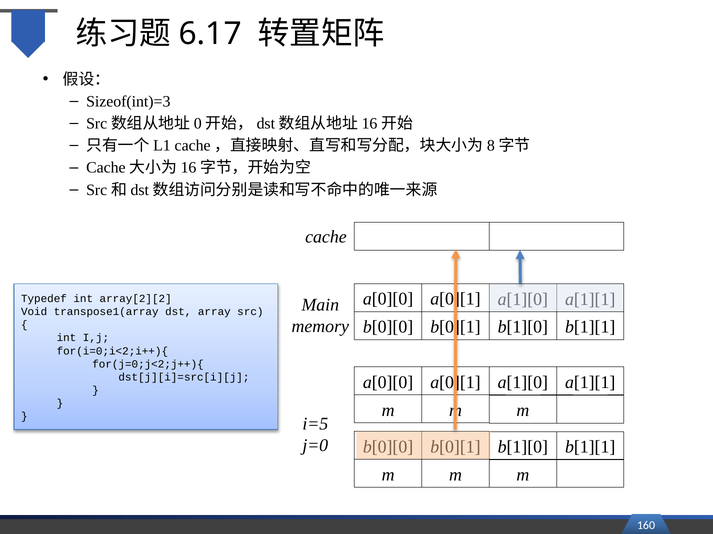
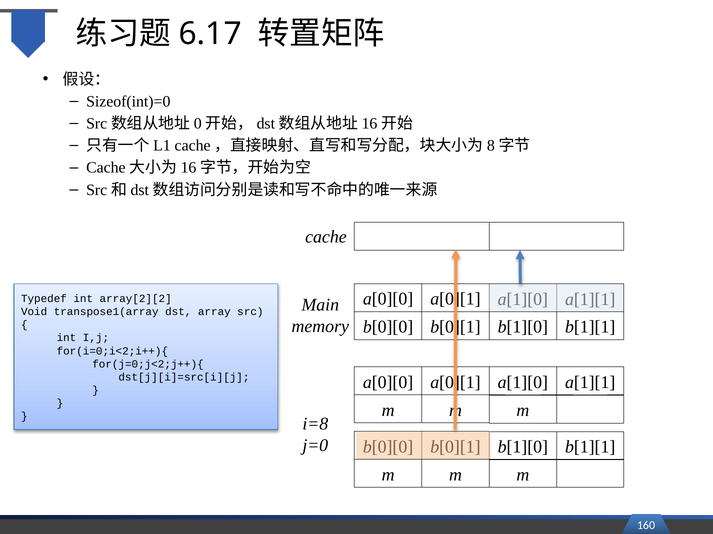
Sizeof(int)=3: Sizeof(int)=3 -> Sizeof(int)=0
i=5: i=5 -> i=8
